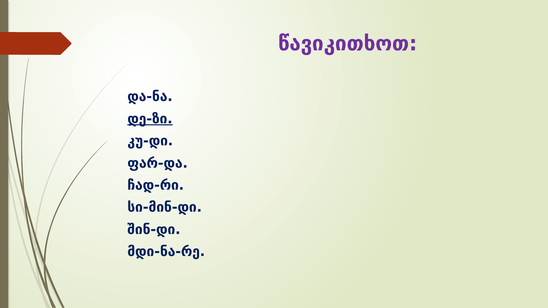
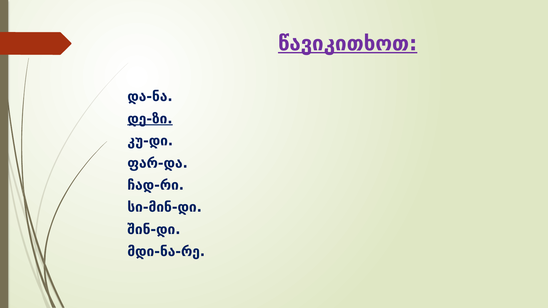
წავიკითხოთ underline: none -> present
